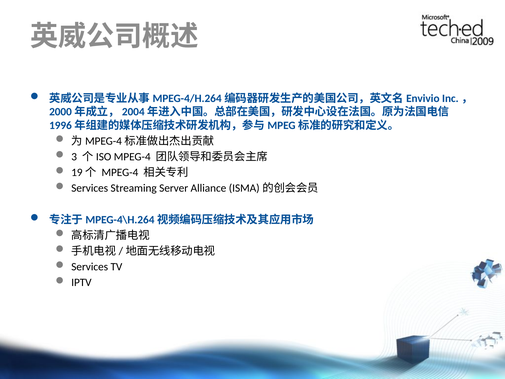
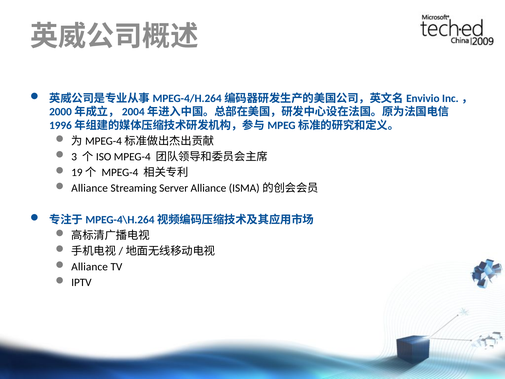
Services at (90, 188): Services -> Alliance
Services at (90, 267): Services -> Alliance
